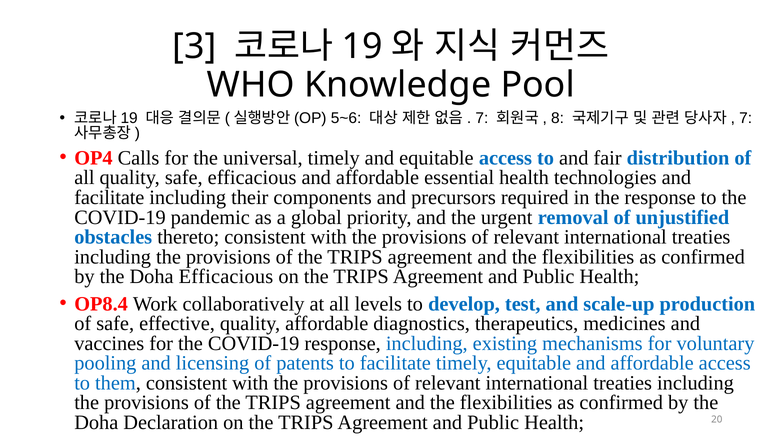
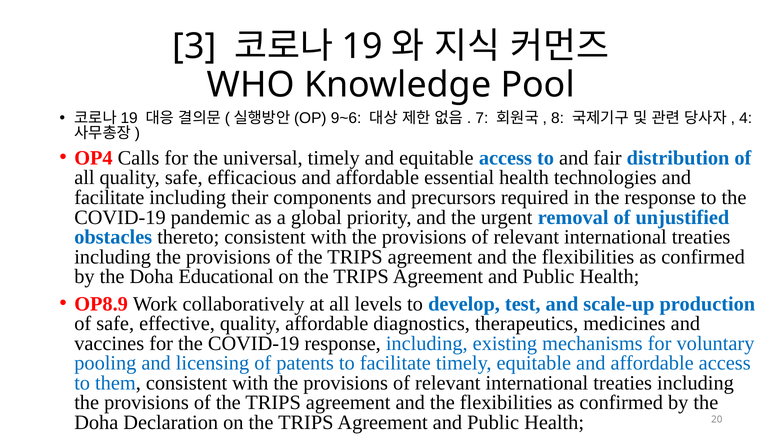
5~6: 5~6 -> 9~6
7 at (746, 118): 7 -> 4
Doha Efficacious: Efficacious -> Educational
OP8.4: OP8.4 -> OP8.9
